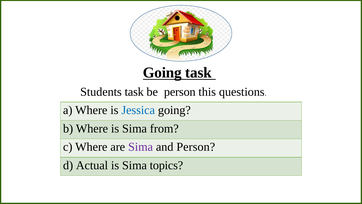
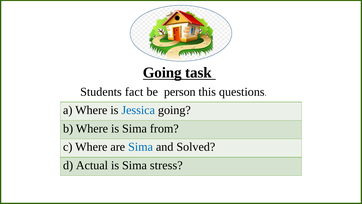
Students task: task -> fact
Sima at (141, 147) colour: purple -> blue
and Person: Person -> Solved
topics: topics -> stress
